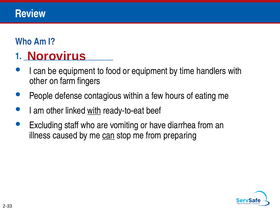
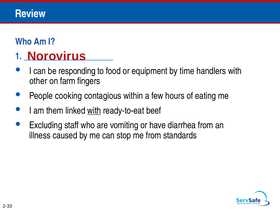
be equipment: equipment -> responding
defense: defense -> cooking
am other: other -> them
can at (108, 135) underline: present -> none
preparing: preparing -> standards
